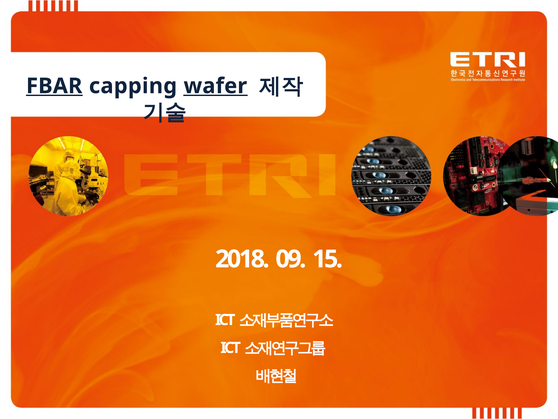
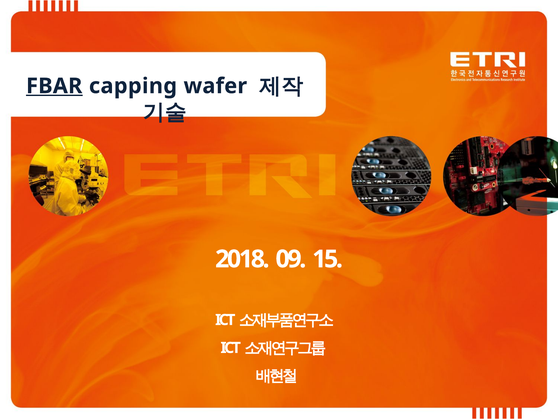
wafer underline: present -> none
